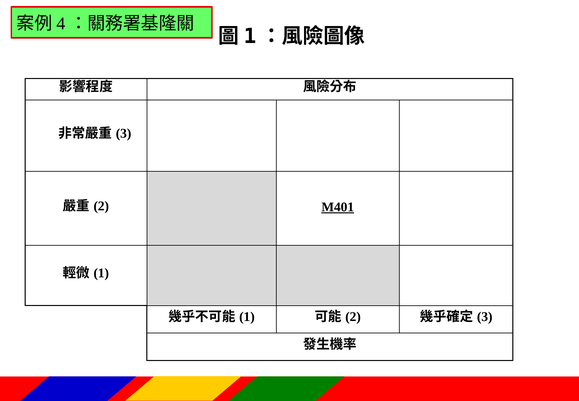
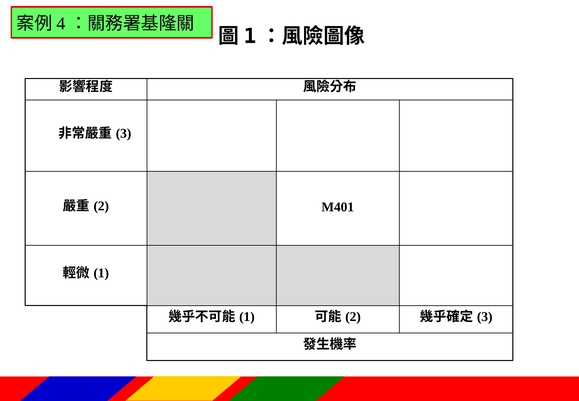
M401 underline: present -> none
